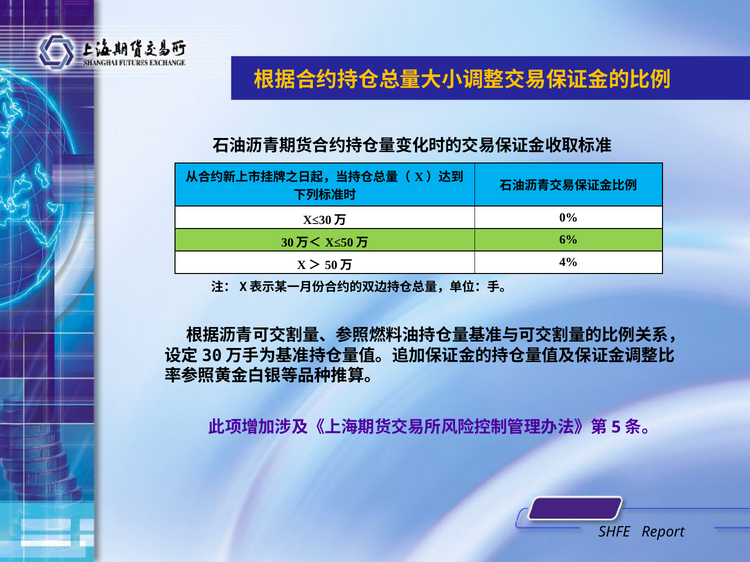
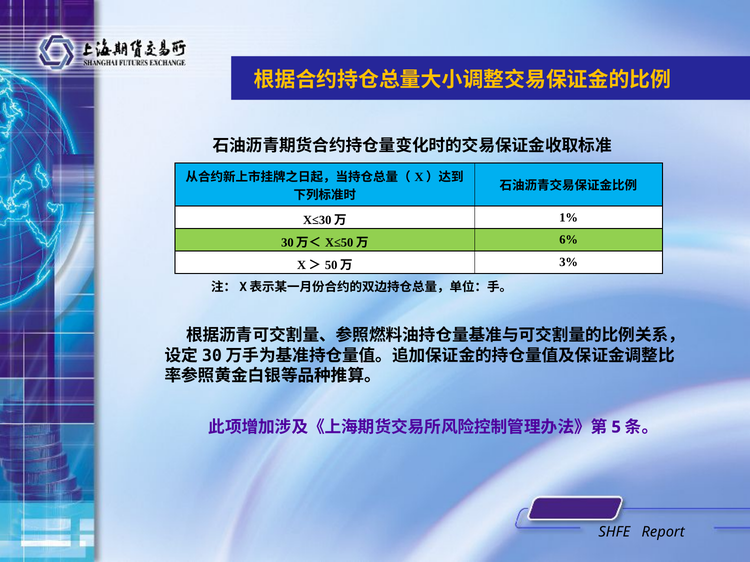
0%: 0% -> 1%
4%: 4% -> 3%
